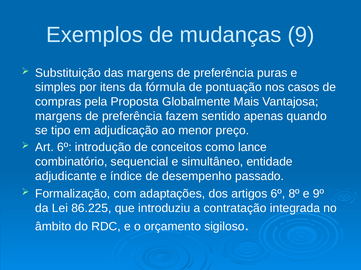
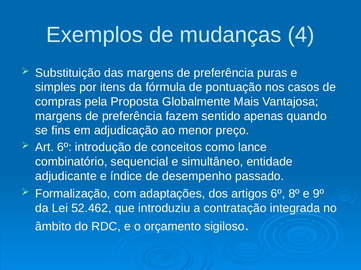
9: 9 -> 4
tipo: tipo -> fins
86.225: 86.225 -> 52.462
